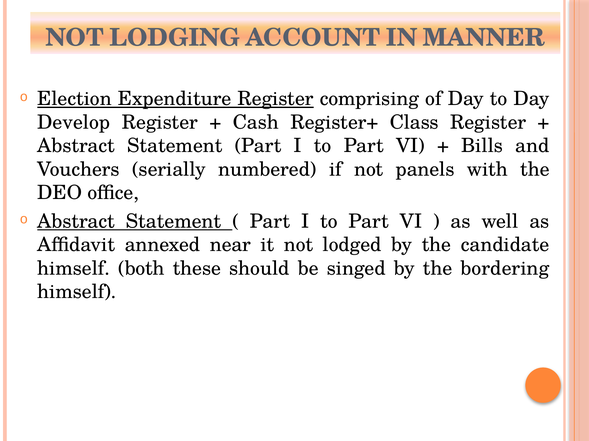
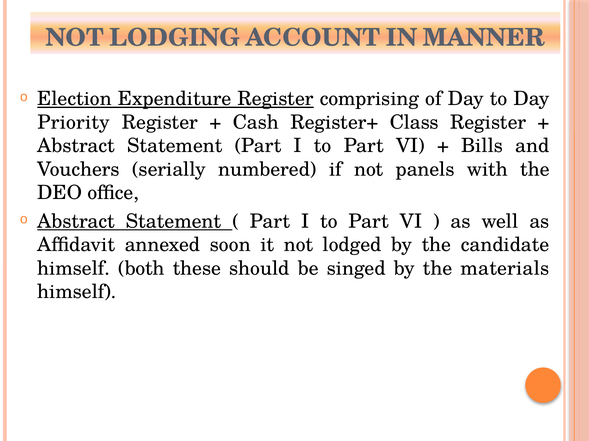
Develop: Develop -> Priority
near: near -> soon
bordering: bordering -> materials
